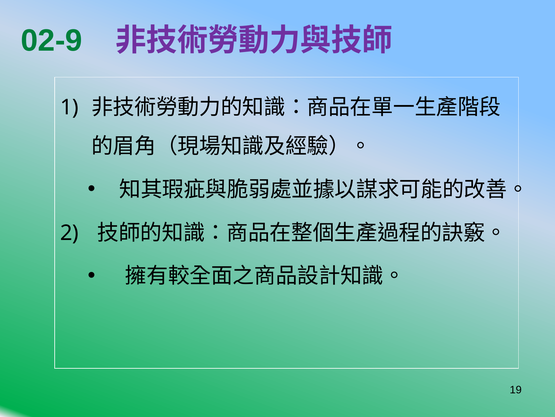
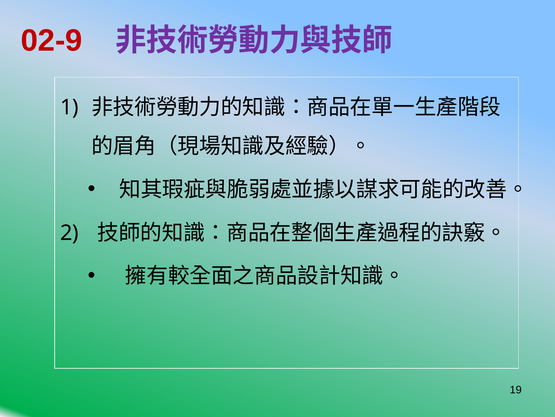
02-9 colour: green -> red
